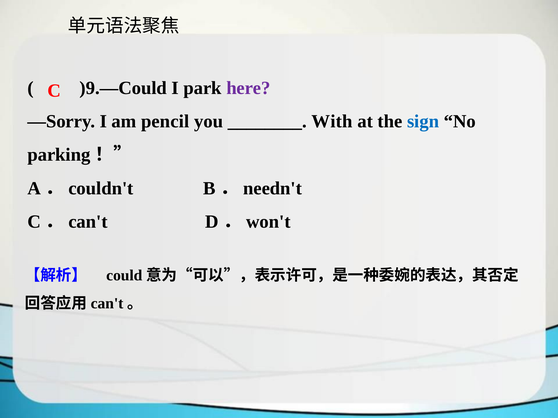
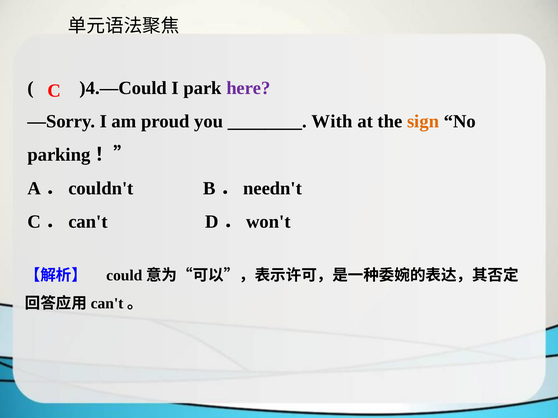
)9.—Could: )9.—Could -> )4.—Could
pencil: pencil -> proud
sign colour: blue -> orange
